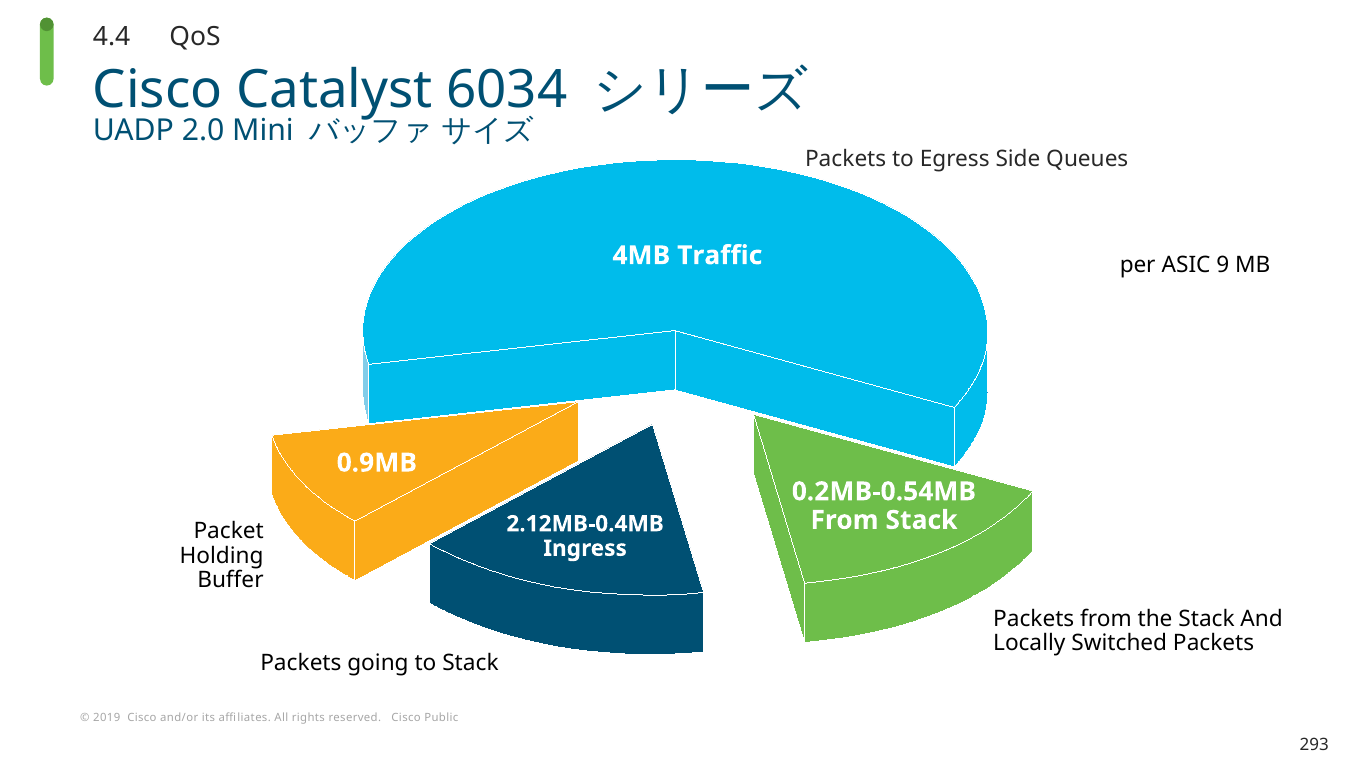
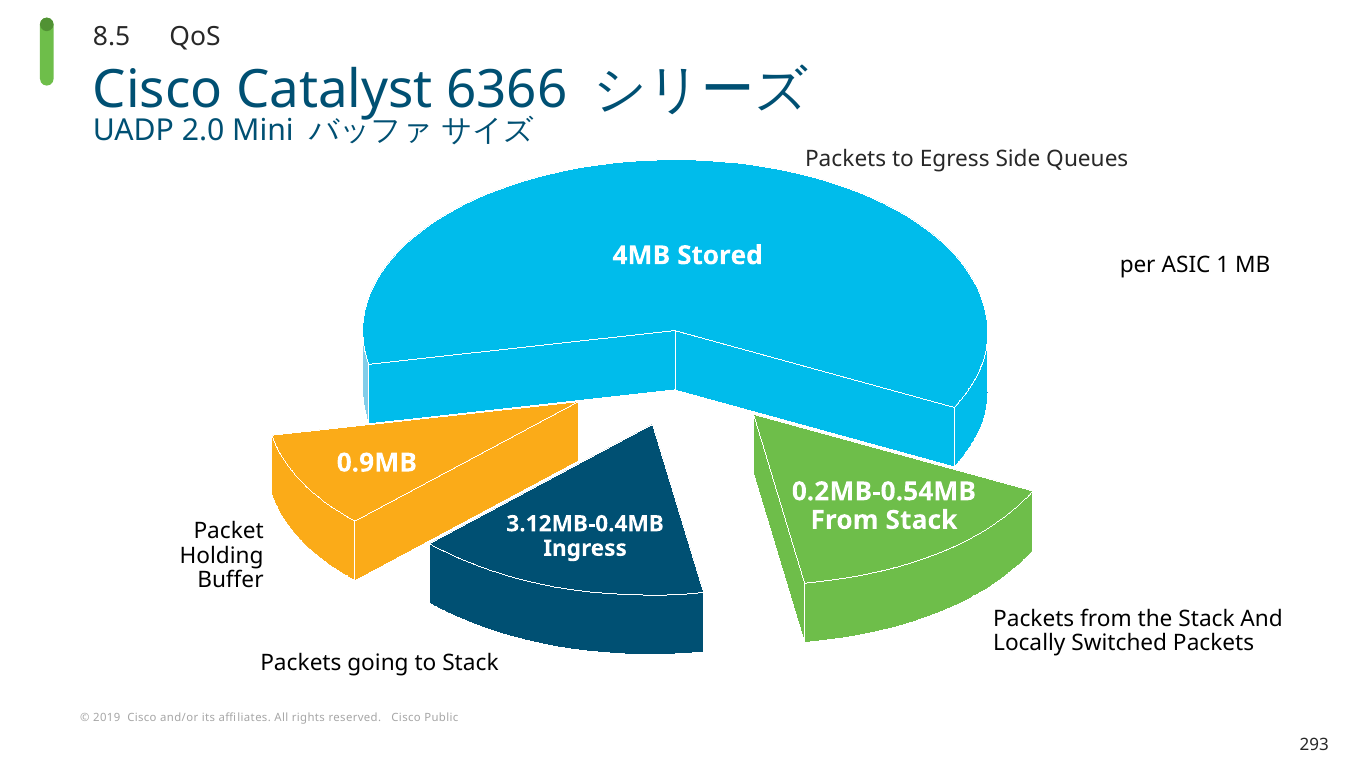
4.4: 4.4 -> 8.5
6034: 6034 -> 6366
Traffic: Traffic -> Stored
9: 9 -> 1
2.12MB-0.4MB: 2.12MB-0.4MB -> 3.12MB-0.4MB
